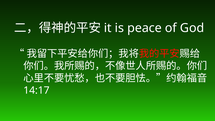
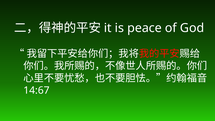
14:17: 14:17 -> 14:67
